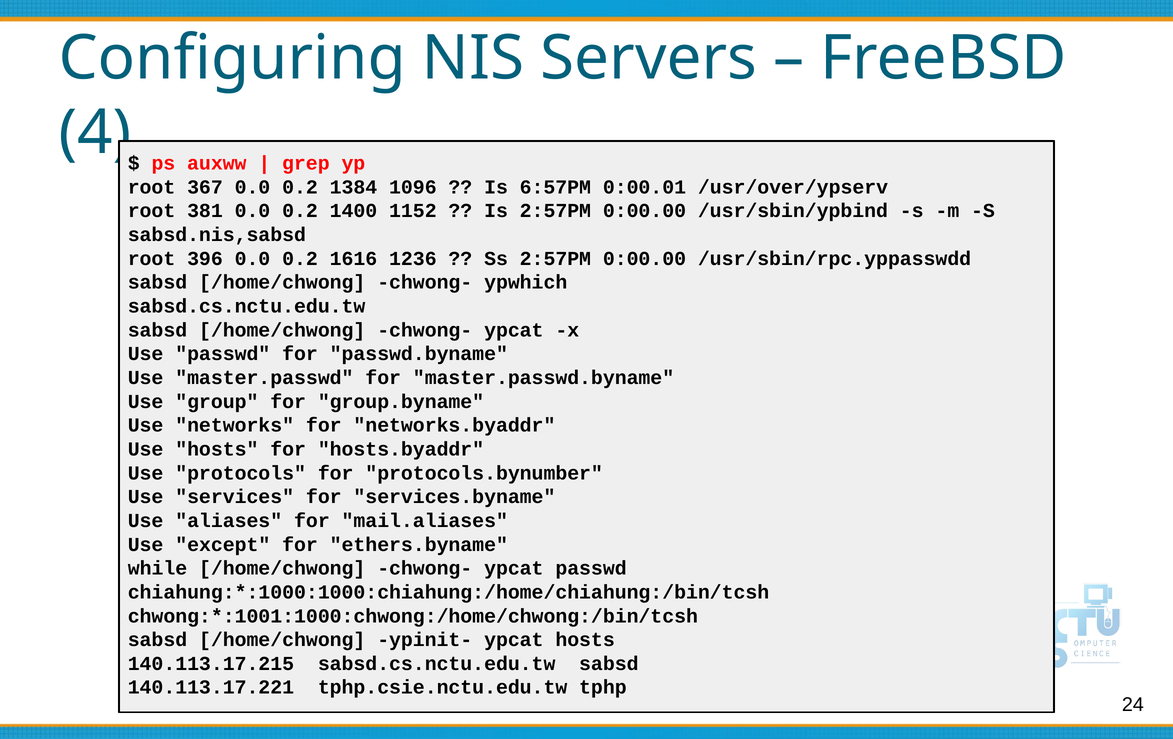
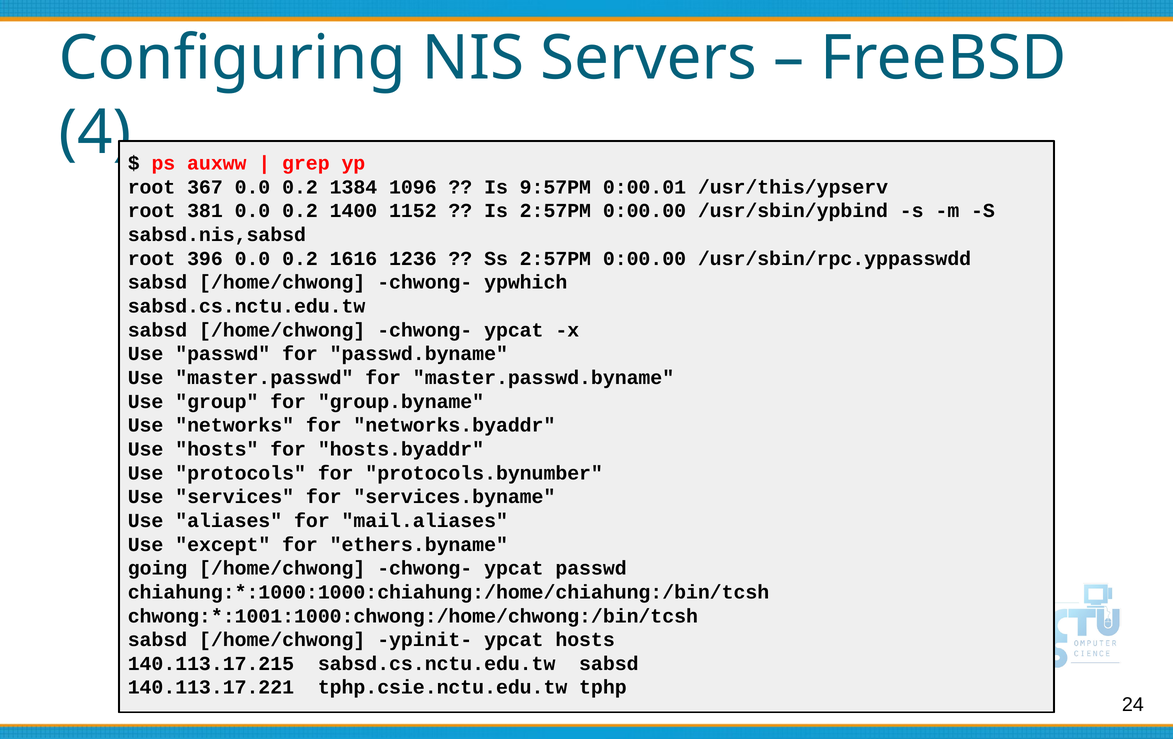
6:57PM: 6:57PM -> 9:57PM
/usr/over/ypserv: /usr/over/ypserv -> /usr/this/ypserv
while: while -> going
